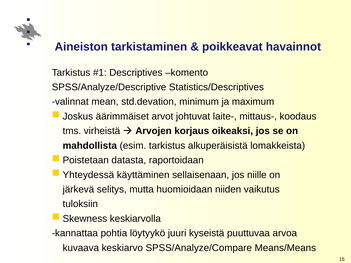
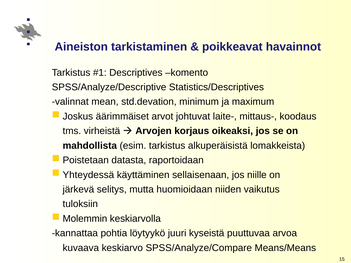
Skewness: Skewness -> Molemmin
